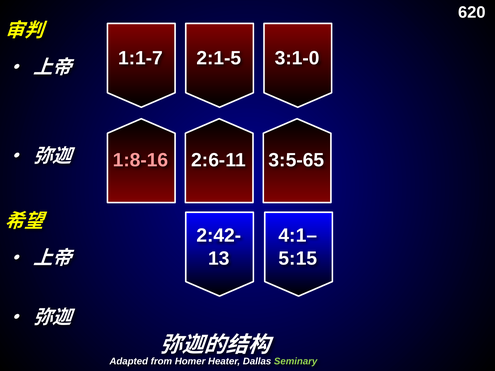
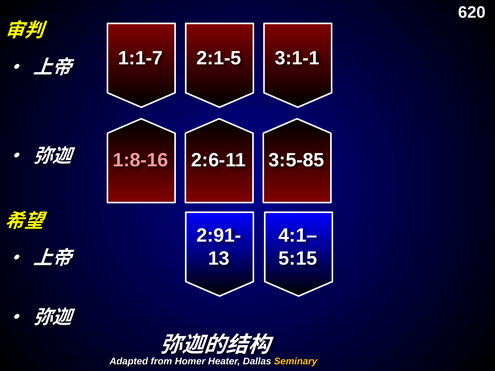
3:1-0: 3:1-0 -> 3:1-1
3:5-65: 3:5-65 -> 3:5-85
2:42-: 2:42- -> 2:91-
Seminary colour: light green -> yellow
